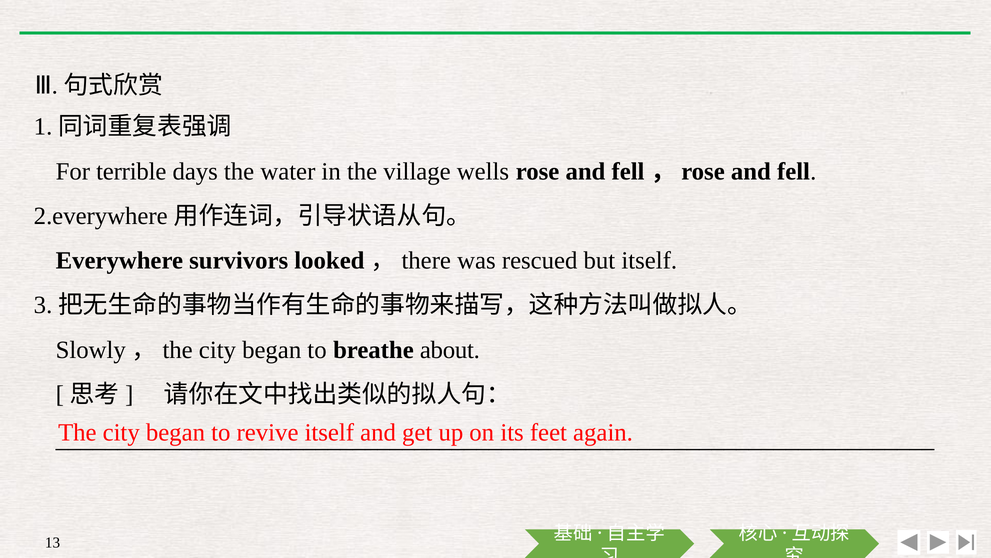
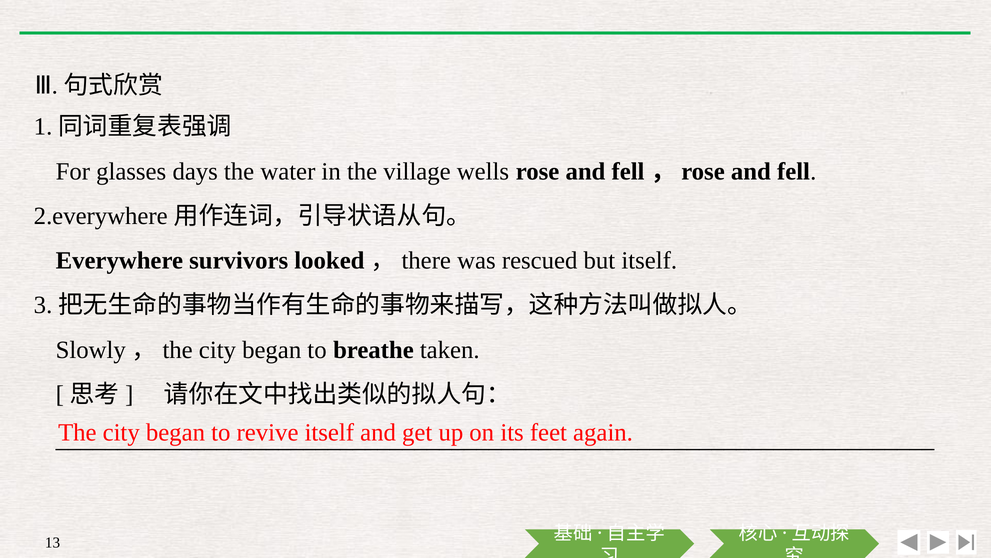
terrible: terrible -> glasses
about: about -> taken
